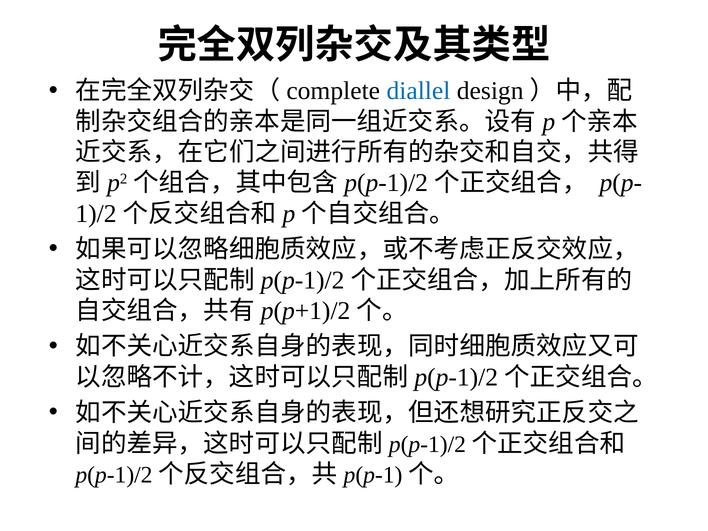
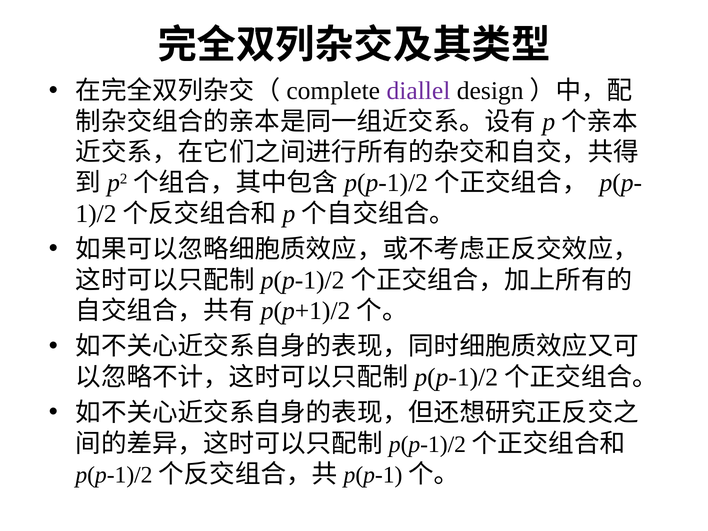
diallel colour: blue -> purple
